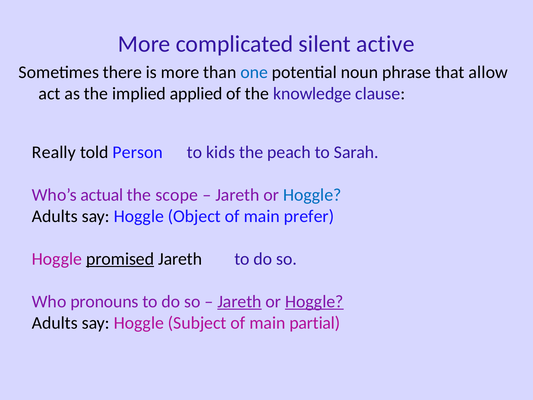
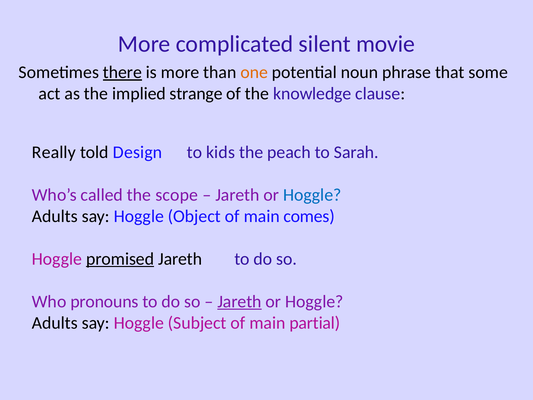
active: active -> movie
there underline: none -> present
one colour: blue -> orange
allow: allow -> some
applied: applied -> strange
Person: Person -> Design
actual: actual -> called
prefer: prefer -> comes
Hoggle at (314, 301) underline: present -> none
